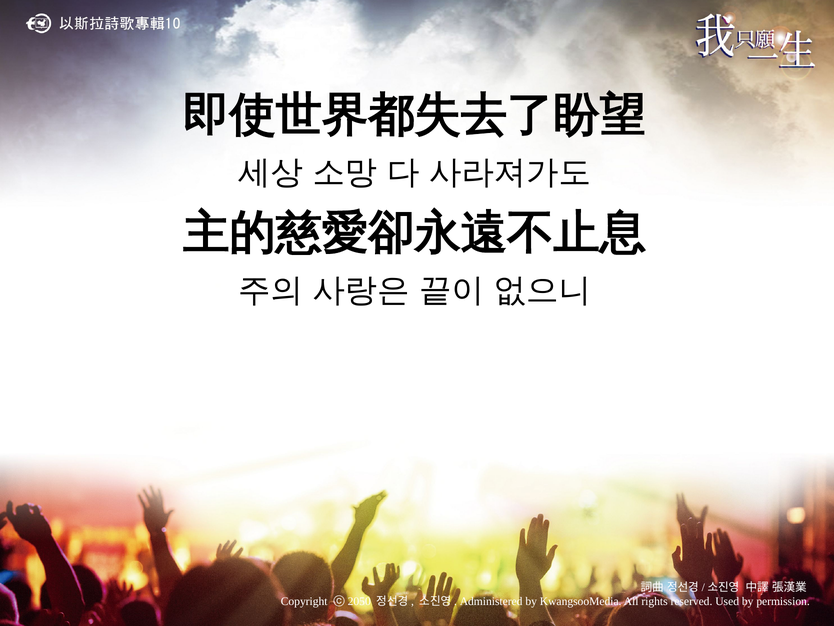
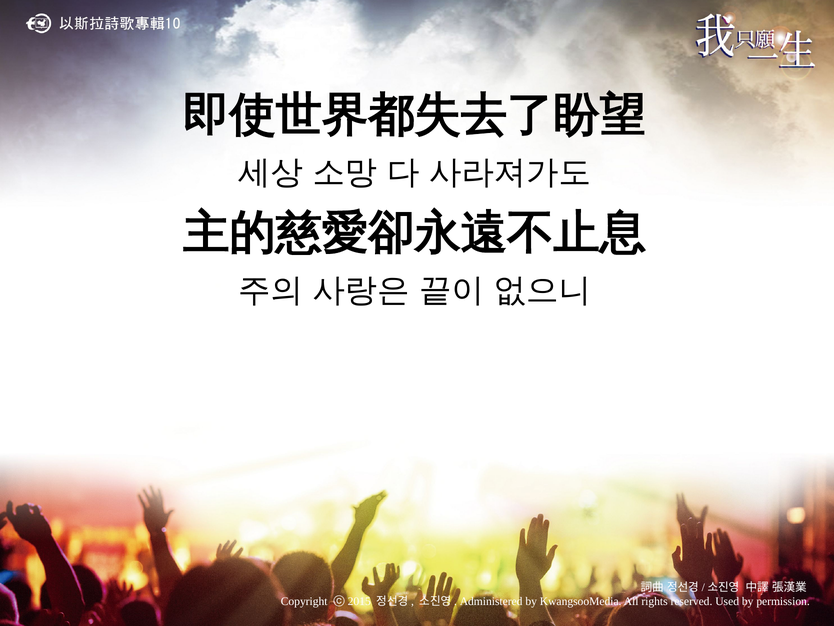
2050: 2050 -> 2015
